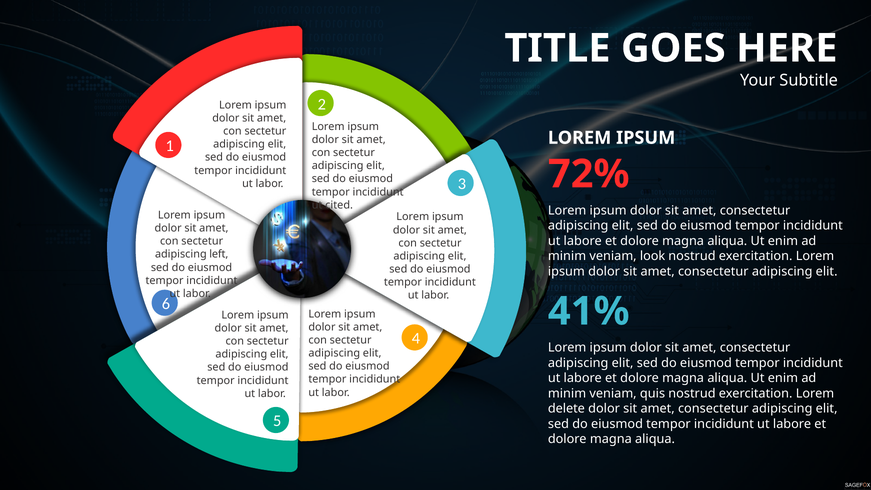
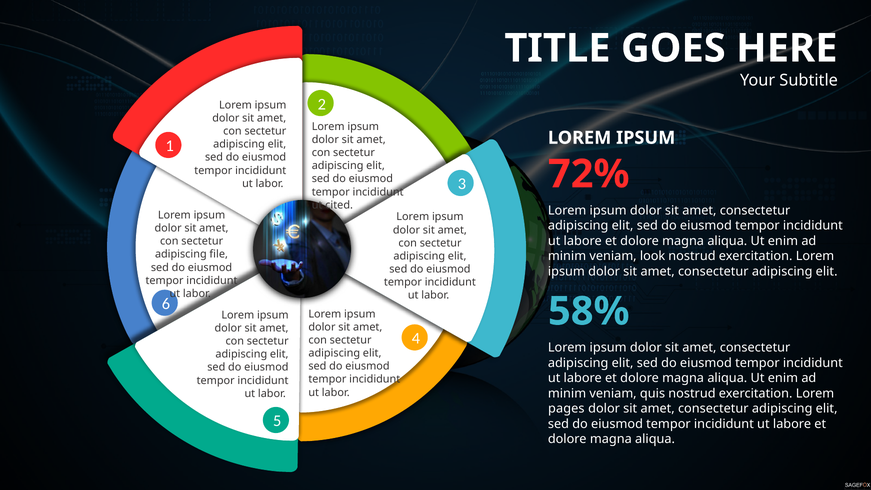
left: left -> file
41%: 41% -> 58%
delete: delete -> pages
